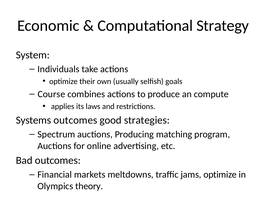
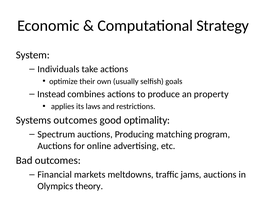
Course: Course -> Instead
compute: compute -> property
strategies: strategies -> optimality
jams optimize: optimize -> auctions
